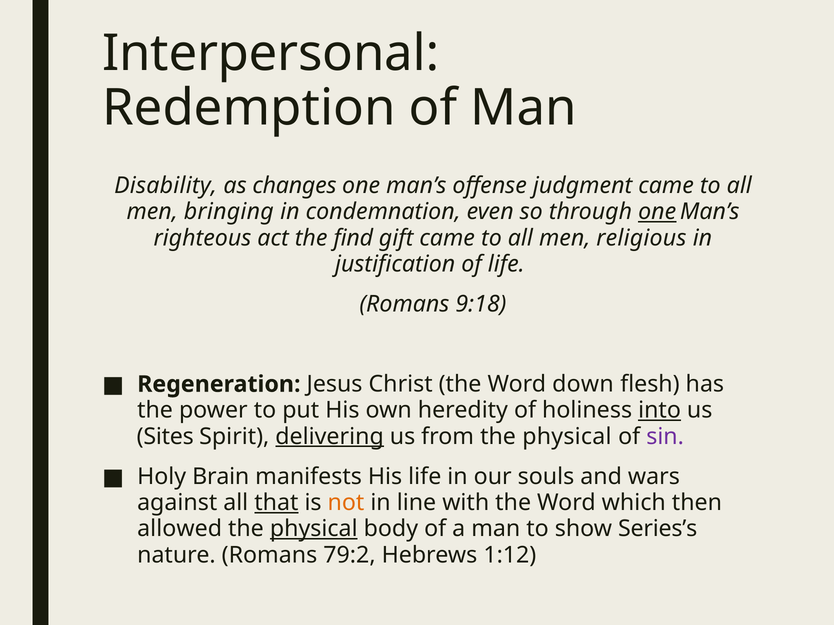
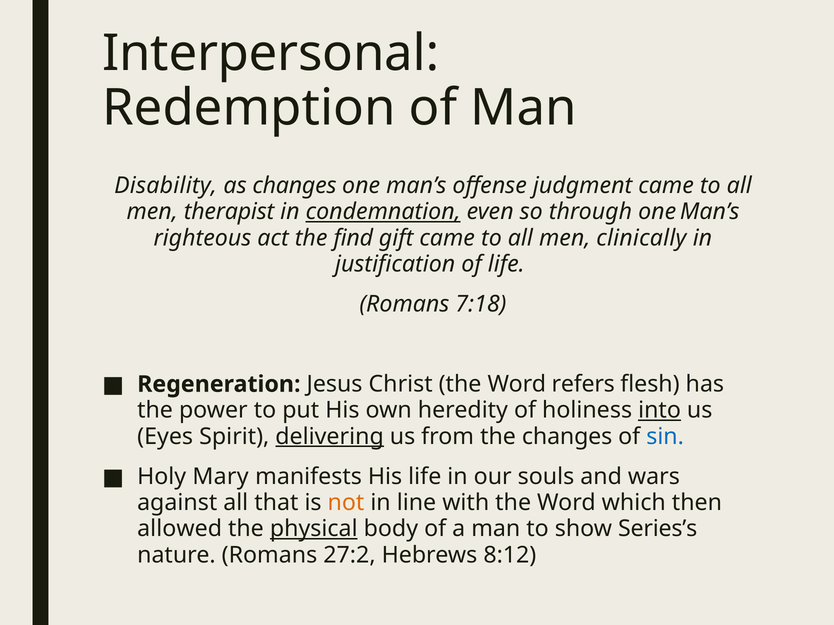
bringing: bringing -> therapist
condemnation underline: none -> present
one at (657, 212) underline: present -> none
religious: religious -> clinically
9:18: 9:18 -> 7:18
down: down -> refers
Sites: Sites -> Eyes
from the physical: physical -> changes
sin colour: purple -> blue
Brain: Brain -> Mary
that underline: present -> none
79:2: 79:2 -> 27:2
1:12: 1:12 -> 8:12
